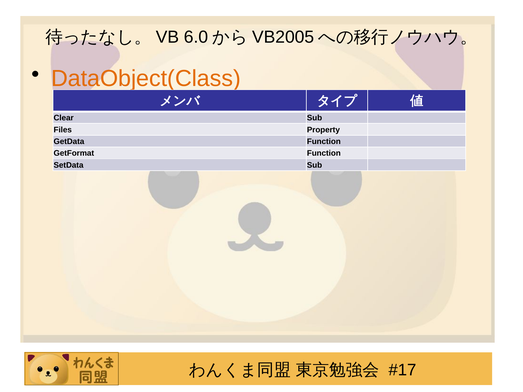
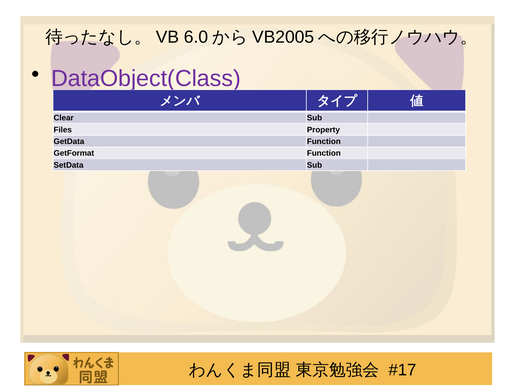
DataObject(Class colour: orange -> purple
